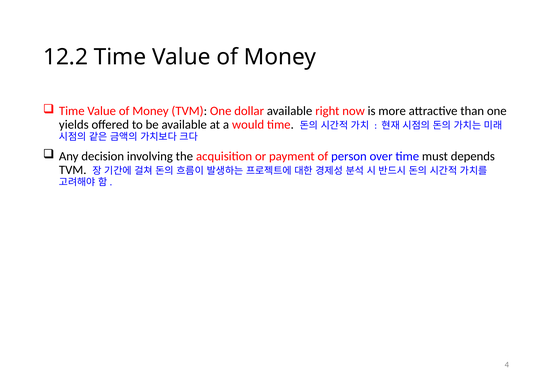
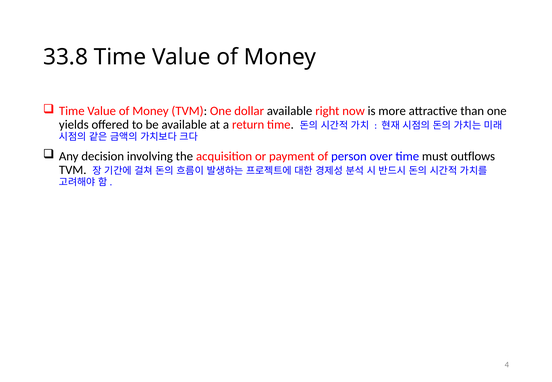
12.2: 12.2 -> 33.8
would: would -> return
depends: depends -> outflows
